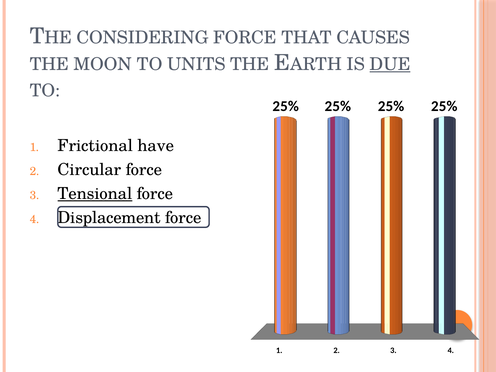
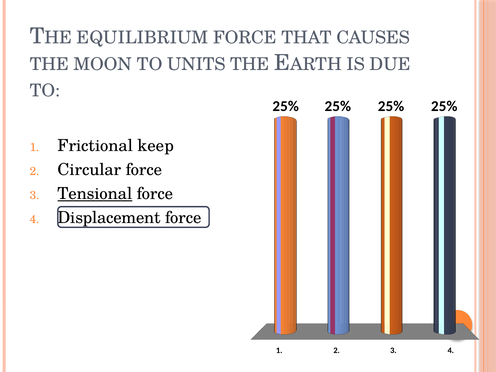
CONSIDERING: CONSIDERING -> EQUILIBRIUM
DUE underline: present -> none
have: have -> keep
